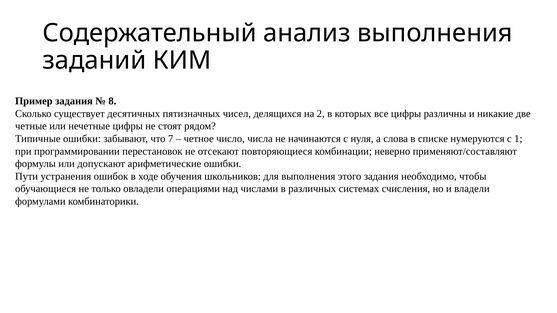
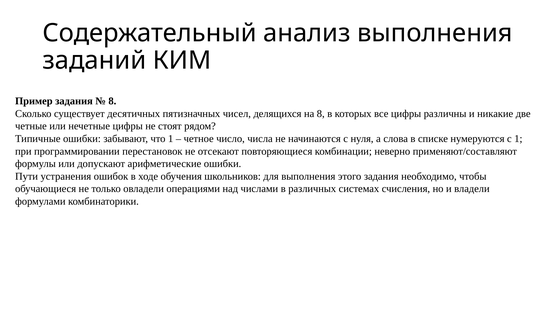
на 2: 2 -> 8
что 7: 7 -> 1
